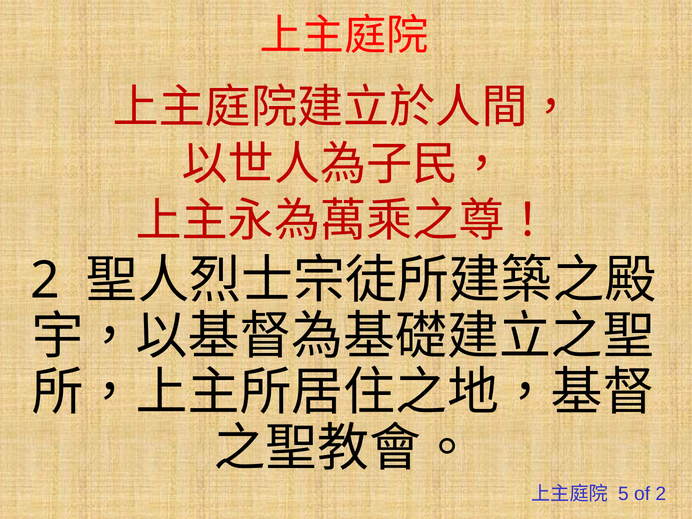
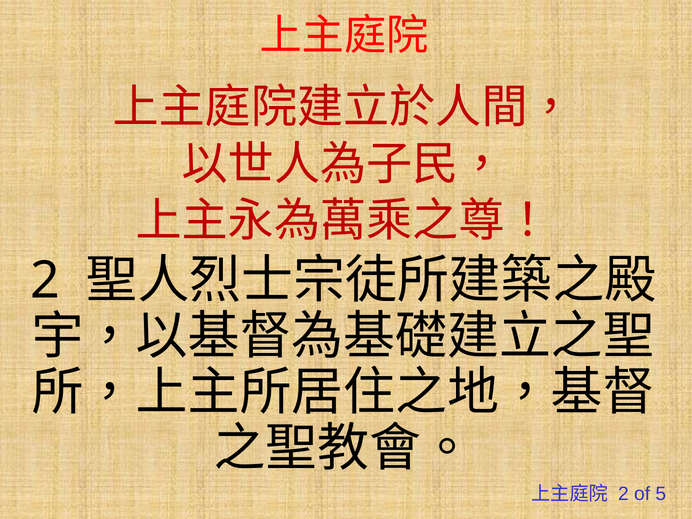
5 at (623, 494): 5 -> 2
of 2: 2 -> 5
